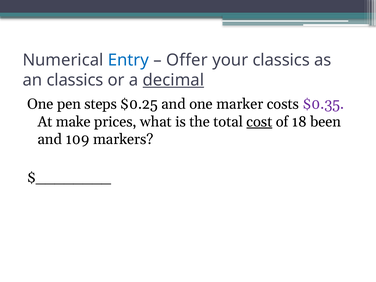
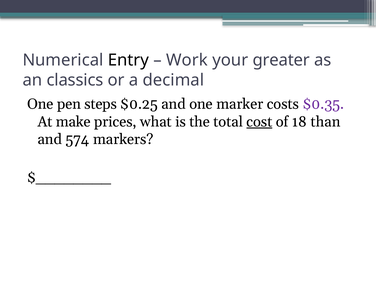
Entry colour: blue -> black
Offer: Offer -> Work
your classics: classics -> greater
decimal underline: present -> none
been: been -> than
109: 109 -> 574
